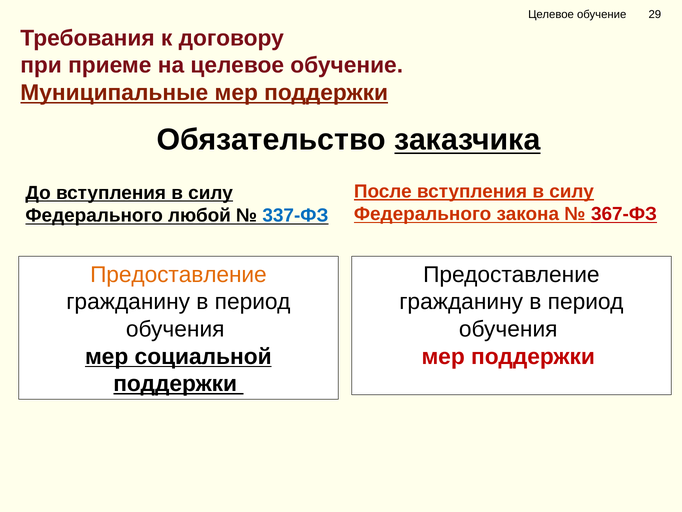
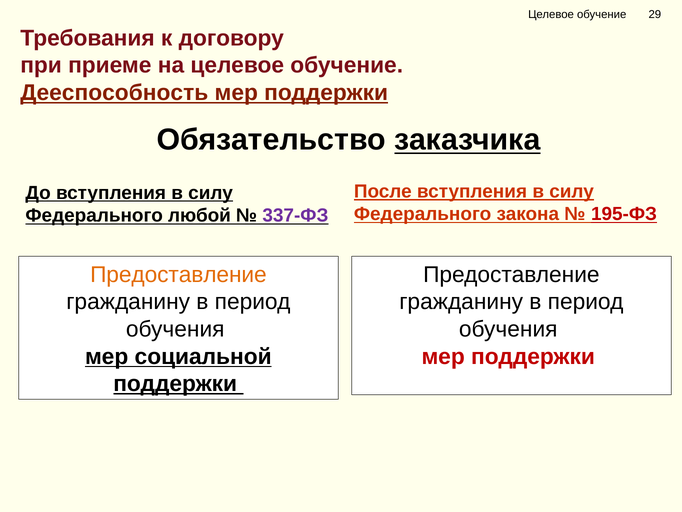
Муниципальные: Муниципальные -> Дееспособность
367-ФЗ: 367-ФЗ -> 195-ФЗ
337-ФЗ colour: blue -> purple
